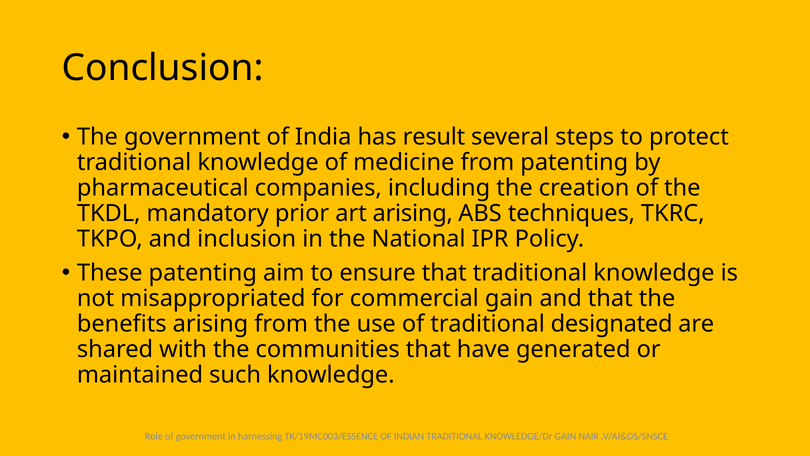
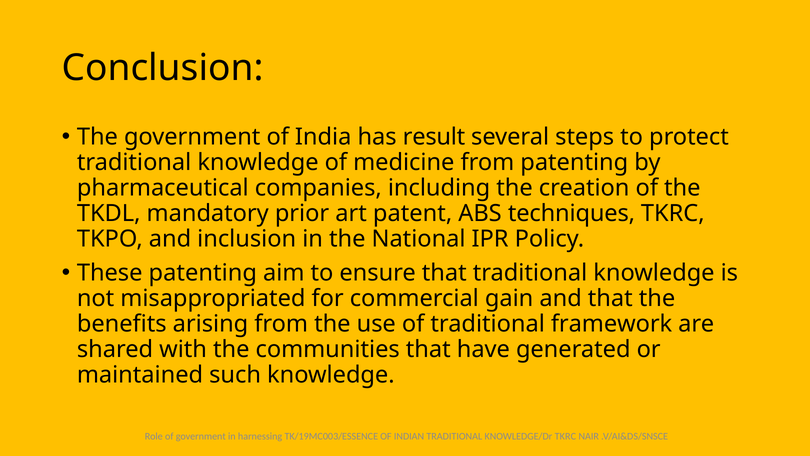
art arising: arising -> patent
designated: designated -> framework
KNOWLEDGE/Dr GAIN: GAIN -> TKRC
